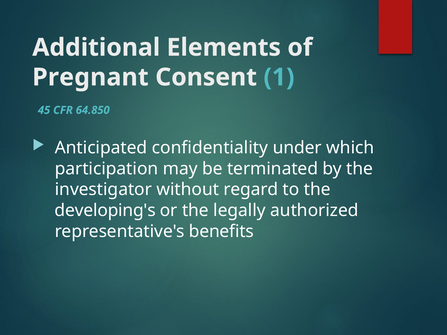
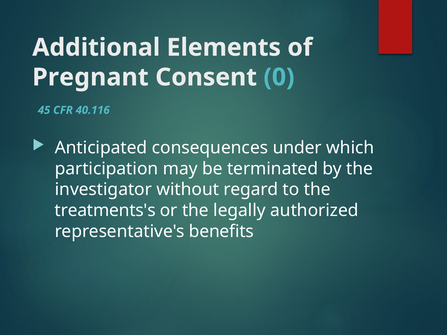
1: 1 -> 0
64.850: 64.850 -> 40.116
confidentiality: confidentiality -> consequences
developing's: developing's -> treatments's
